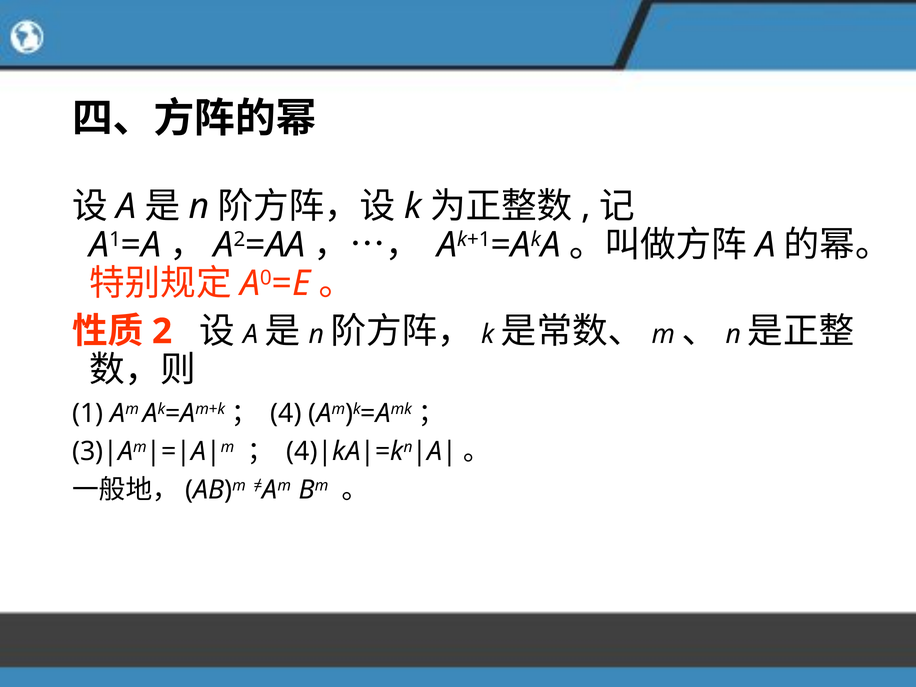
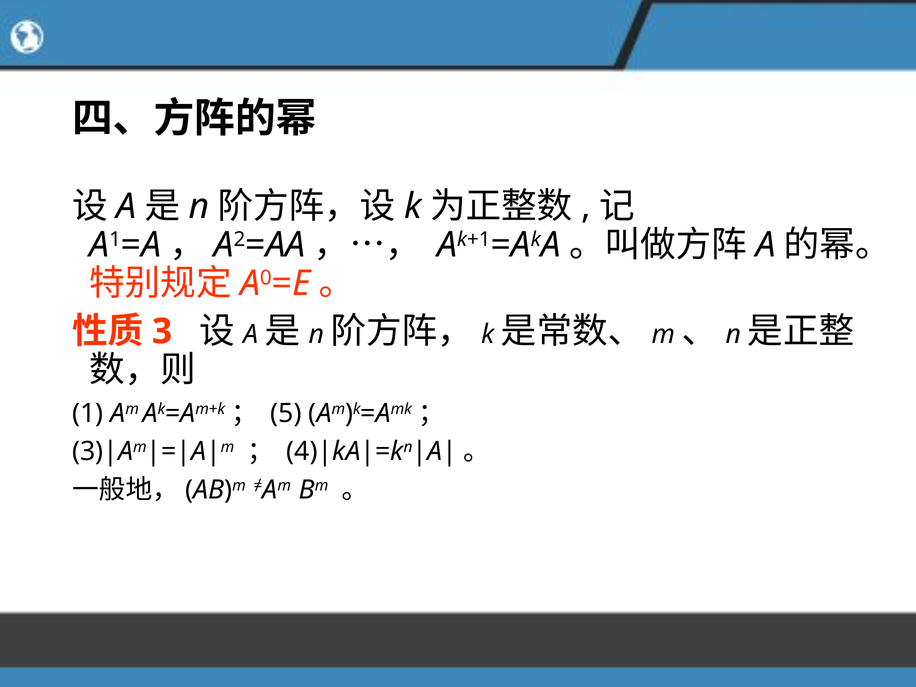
2: 2 -> 3
4: 4 -> 5
